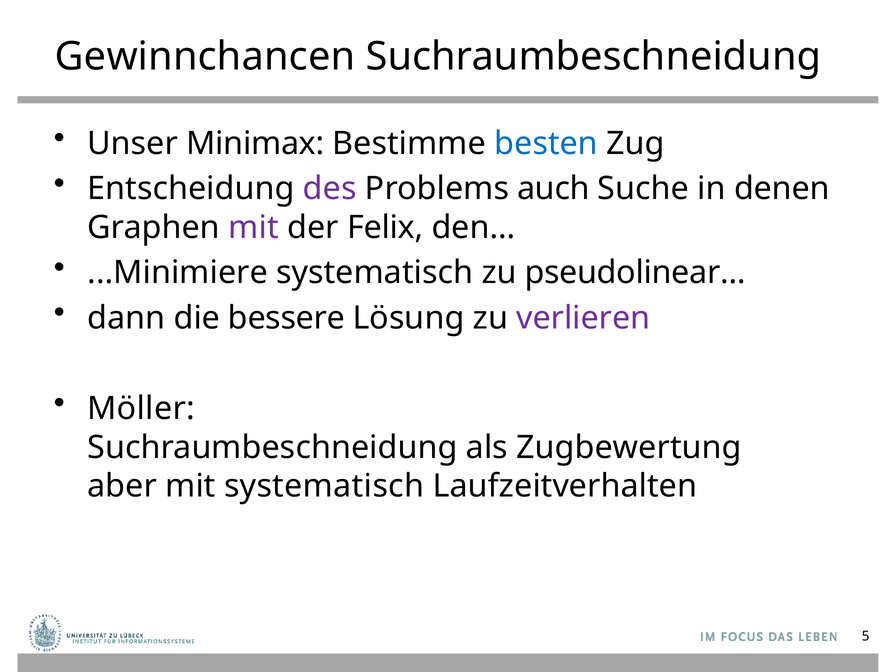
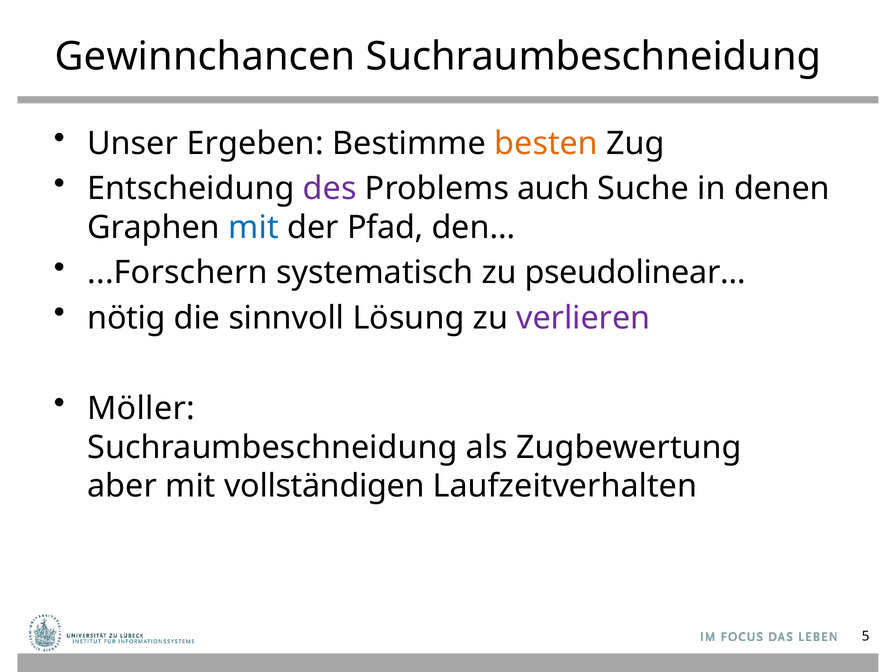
Minimax: Minimax -> Ergeben
besten colour: blue -> orange
mit at (254, 228) colour: purple -> blue
Felix: Felix -> Pfad
...Minimiere: ...Minimiere -> ...Forschern
dann: dann -> nötig
bessere: bessere -> sinnvoll
mit systematisch: systematisch -> vollständigen
